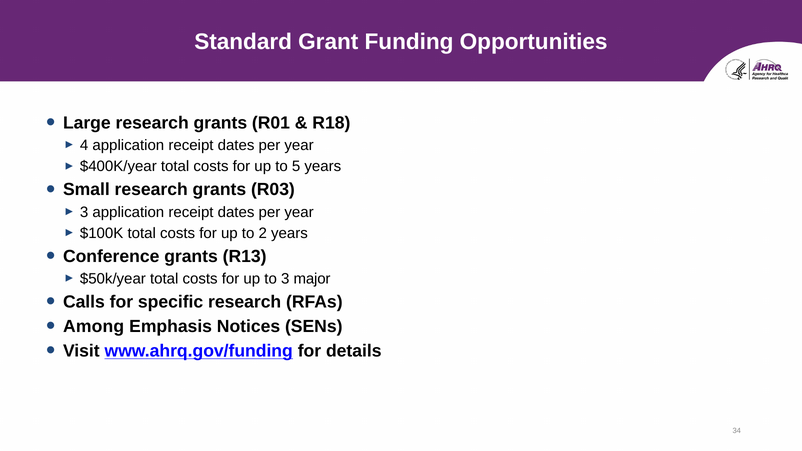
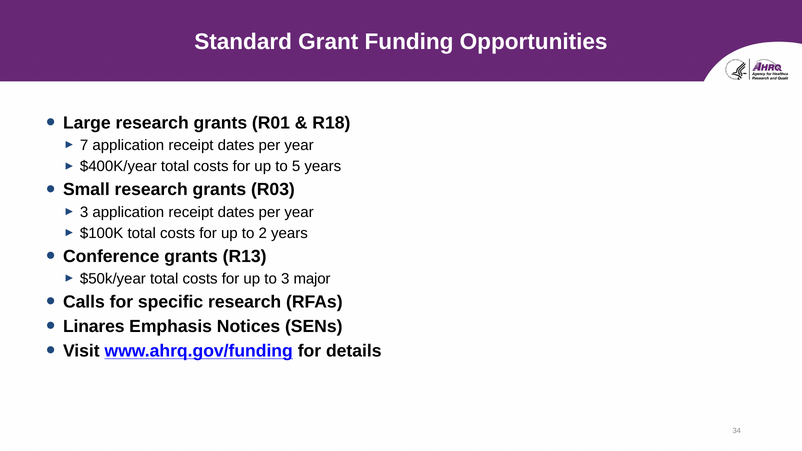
4: 4 -> 7
Among: Among -> Linares
